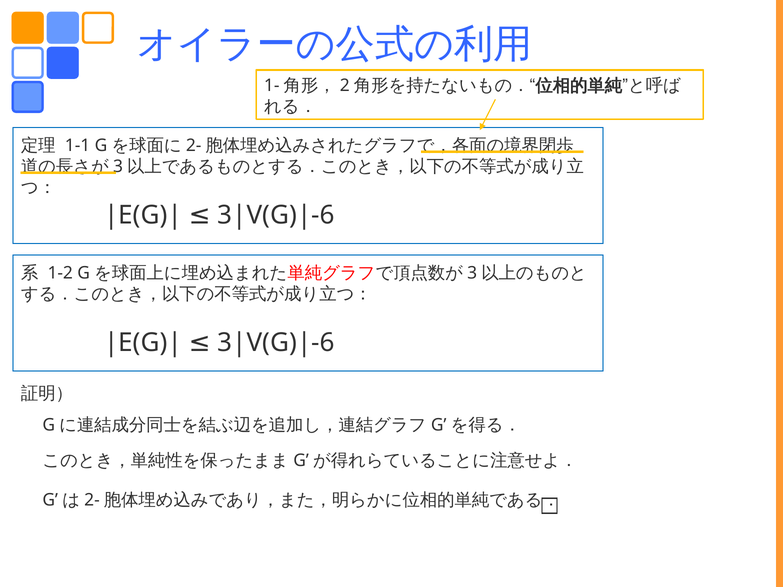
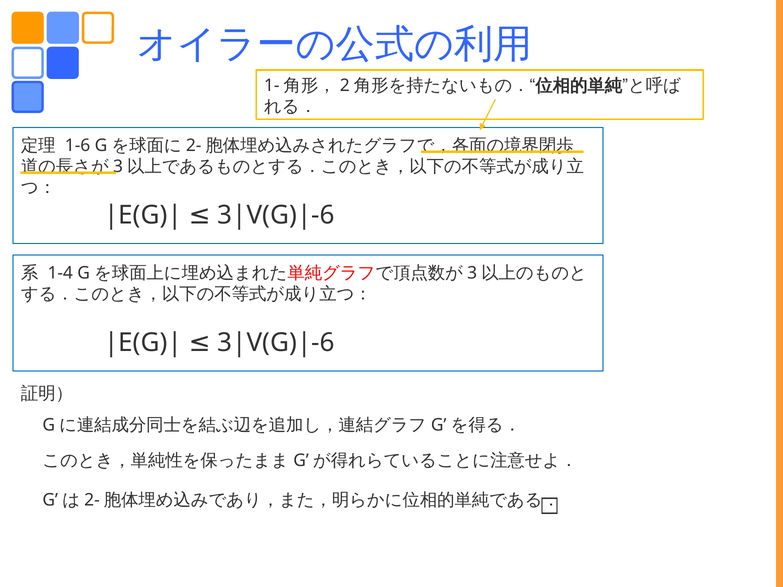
1-1: 1-1 -> 1-6
1-2: 1-2 -> 1-4
